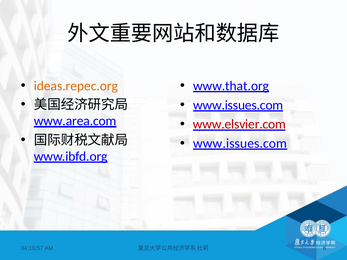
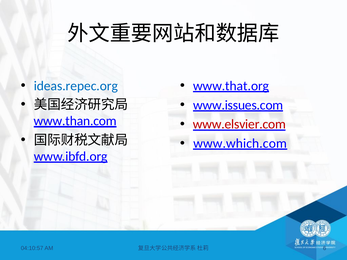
ideas.repec.org colour: orange -> blue
www.area.com: www.area.com -> www.than.com
www.issues.com at (240, 144): www.issues.com -> www.which.com
